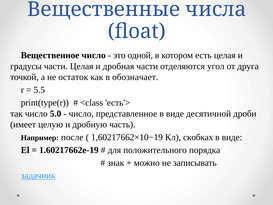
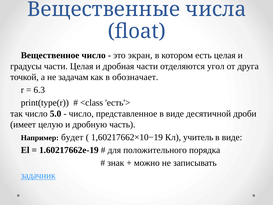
одной: одной -> экран
остаток: остаток -> задачам
5.5: 5.5 -> 6.3
после: после -> будет
скобках: скобках -> учитель
